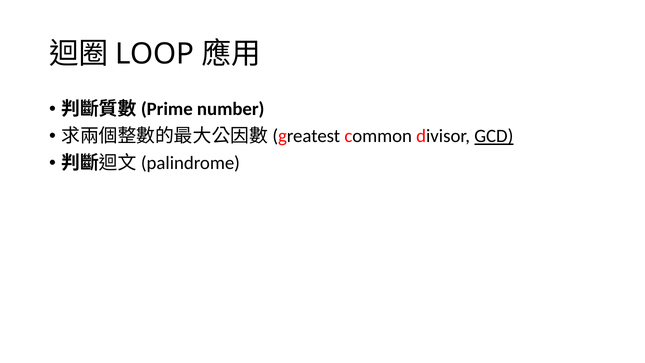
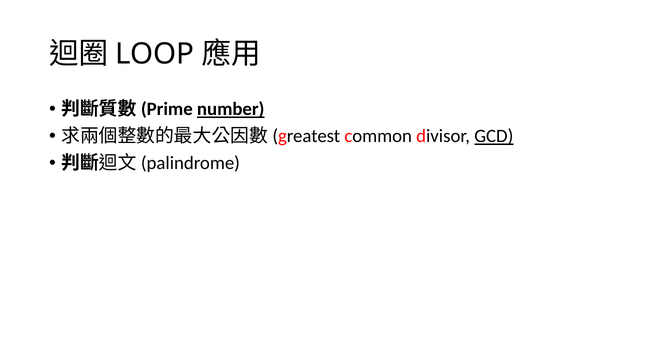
number underline: none -> present
